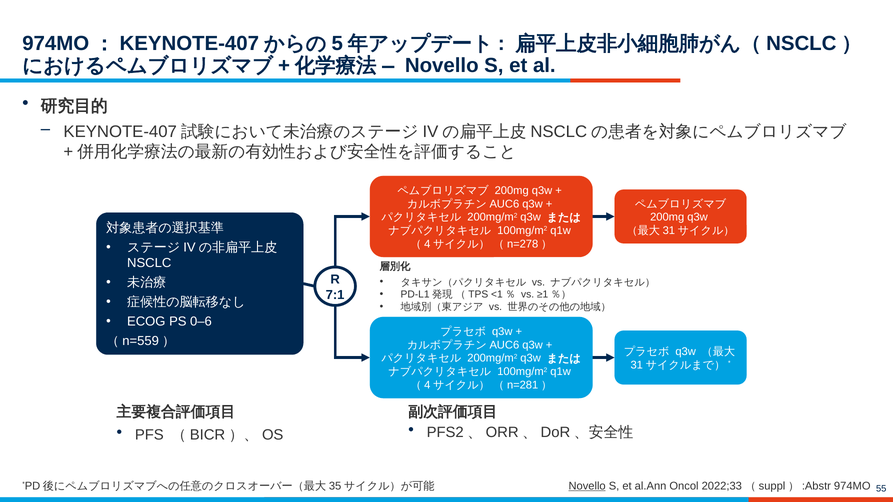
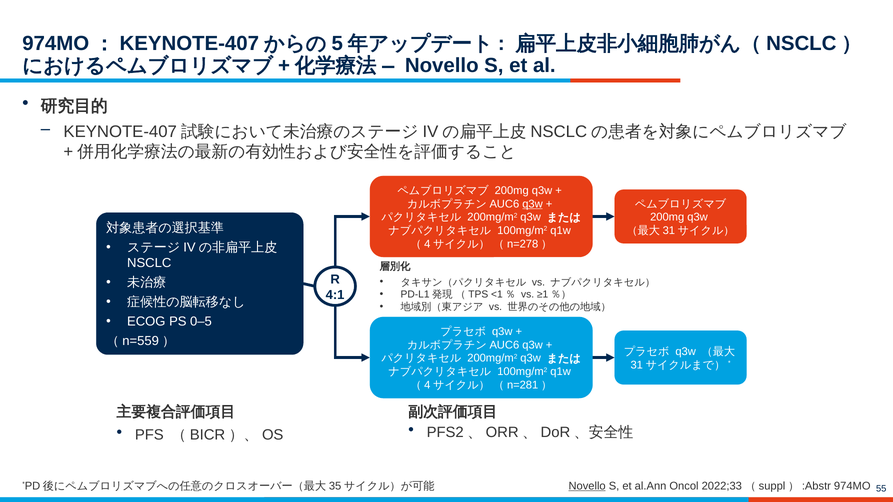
q3w at (533, 204) underline: none -> present
7:1: 7:1 -> 4:1
0–6: 0–6 -> 0–5
